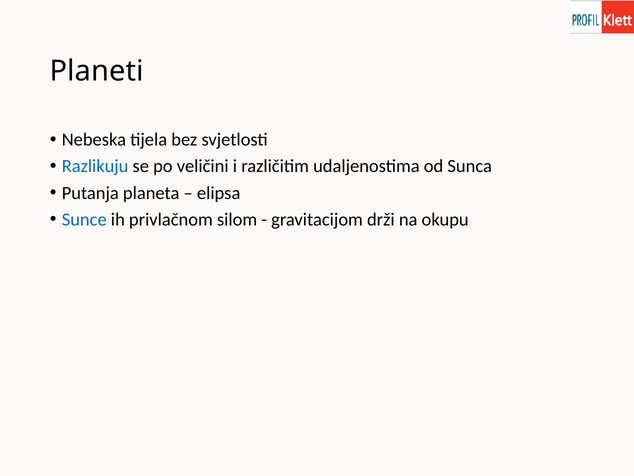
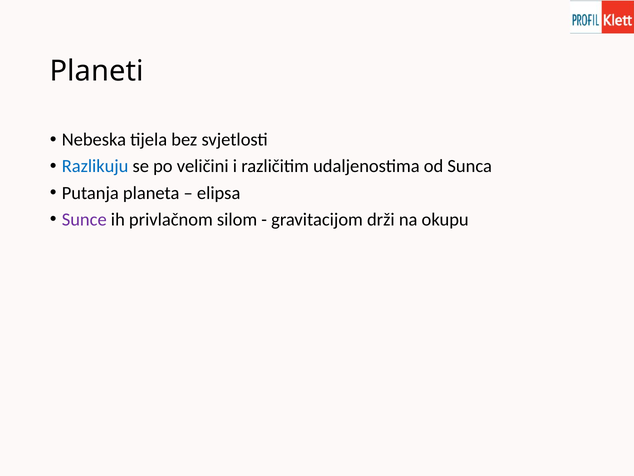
Sunce colour: blue -> purple
